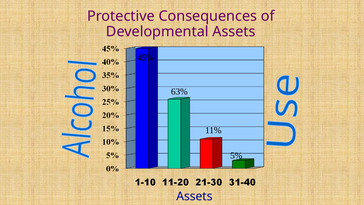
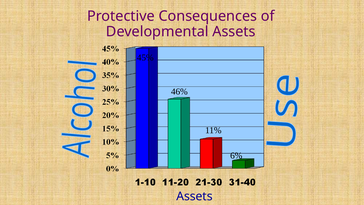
63%: 63% -> 46%
5%: 5% -> 6%
